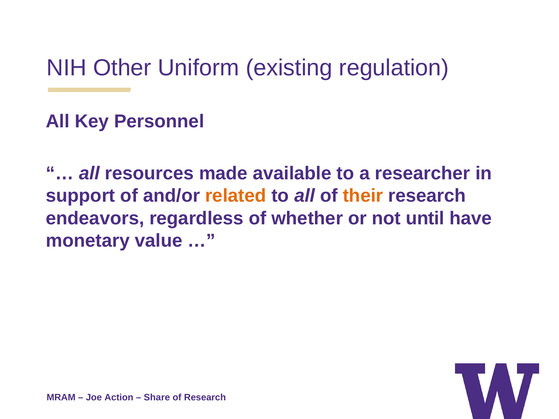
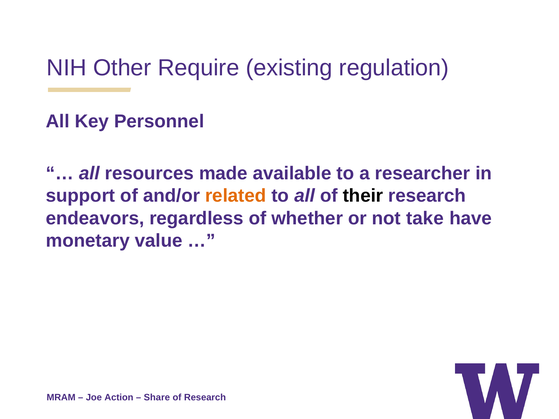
Uniform: Uniform -> Require
their colour: orange -> black
until: until -> take
